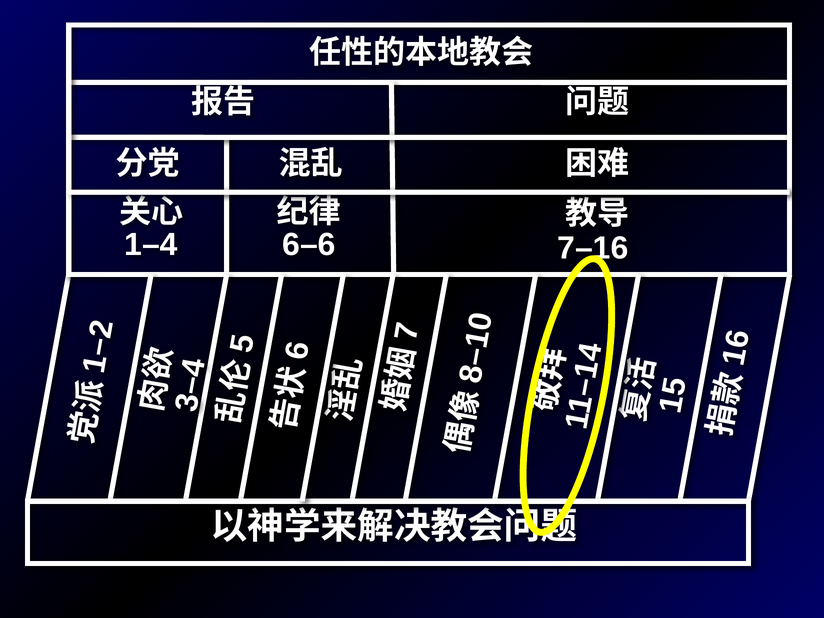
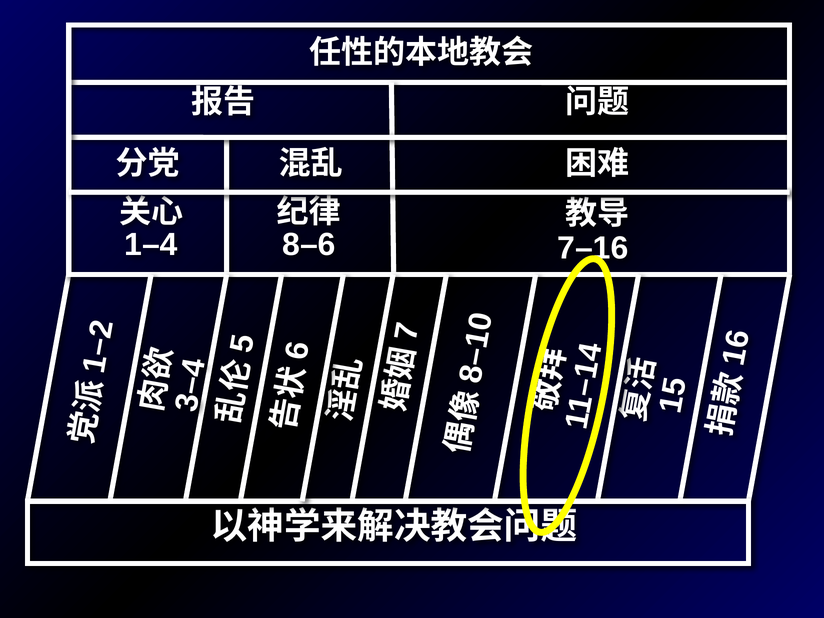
6–6: 6–6 -> 8–6
